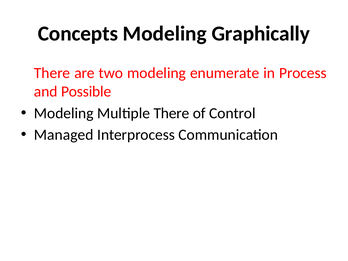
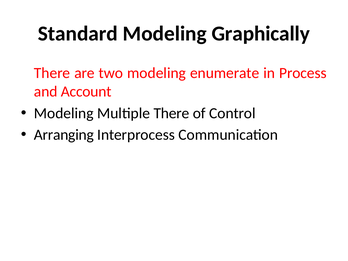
Concepts: Concepts -> Standard
Possible: Possible -> Account
Managed: Managed -> Arranging
